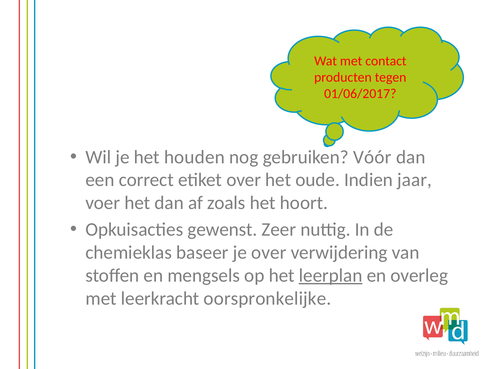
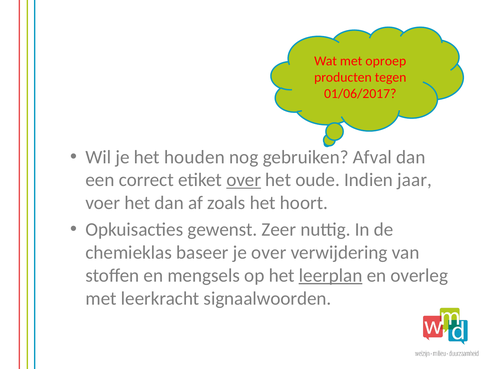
contact: contact -> oproep
Vóór: Vóór -> Afval
over at (244, 180) underline: none -> present
oorspronkelijke: oorspronkelijke -> signaalwoorden
